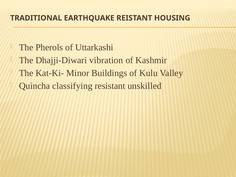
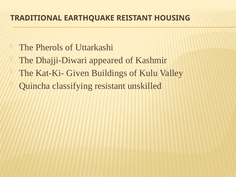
vibration: vibration -> appeared
Minor: Minor -> Given
